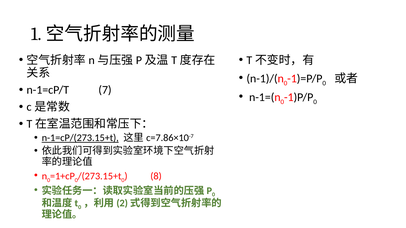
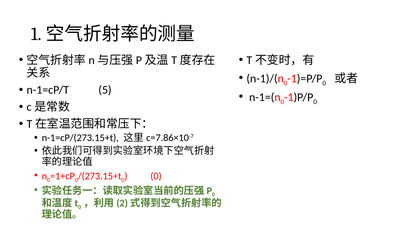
7: 7 -> 5
n-1=cP/(273.15+t underline: present -> none
8 at (156, 176): 8 -> 0
